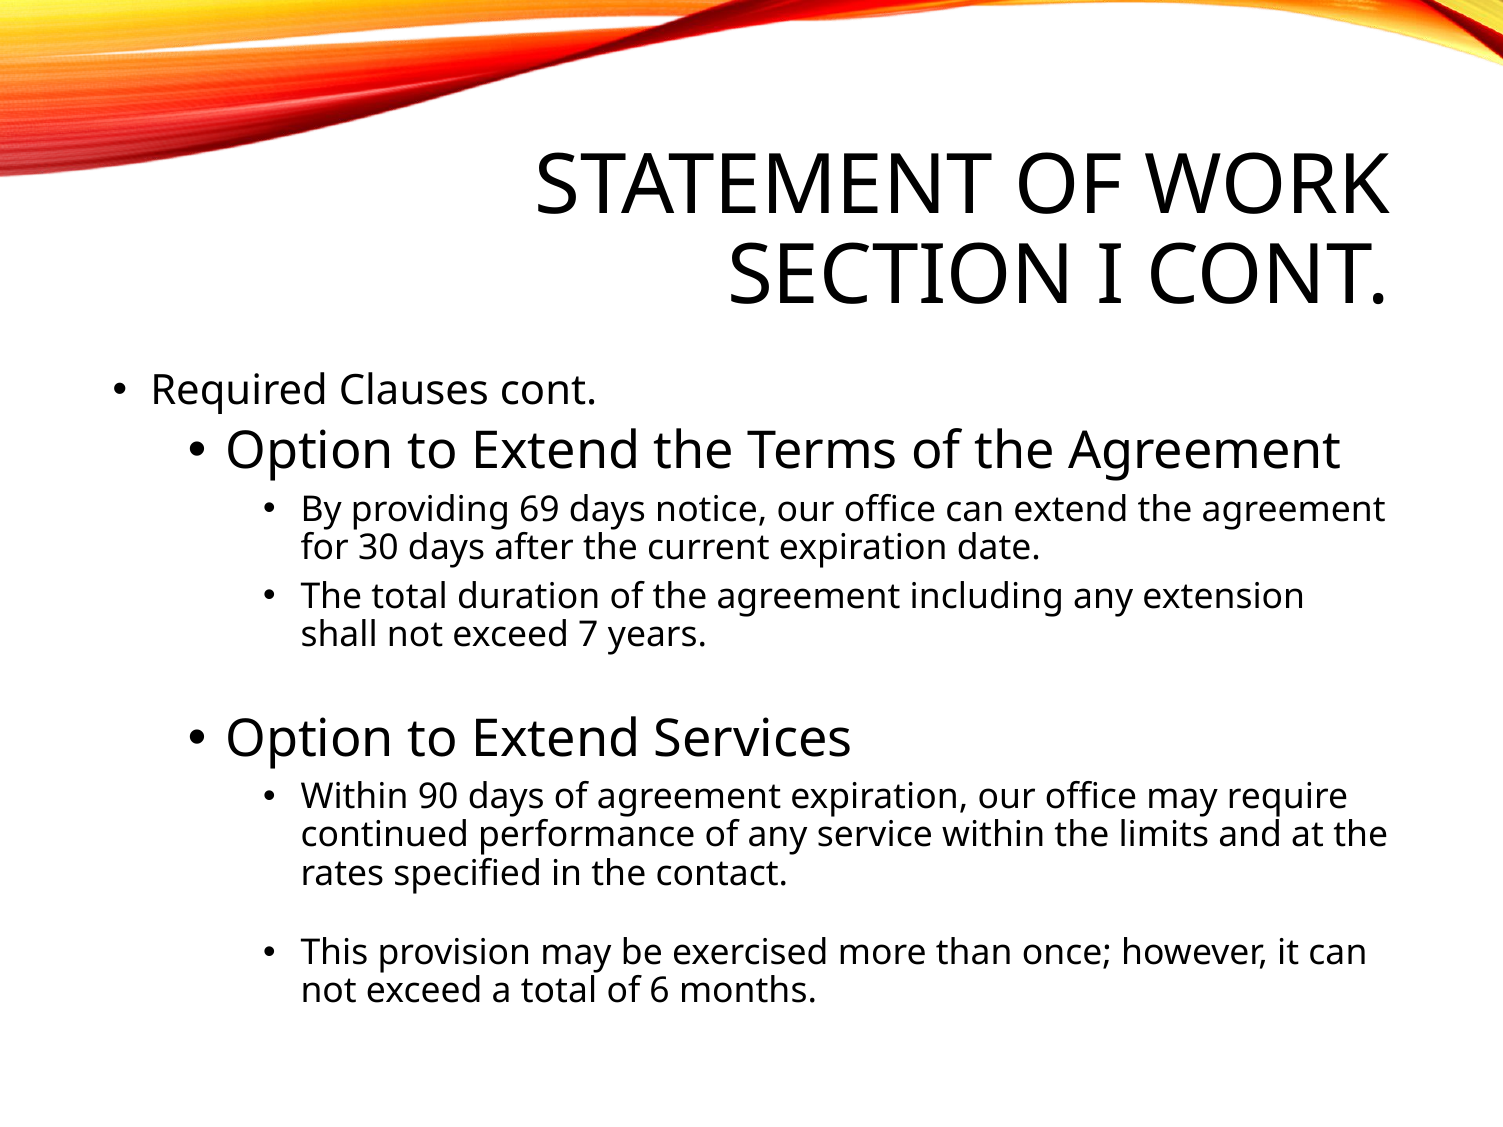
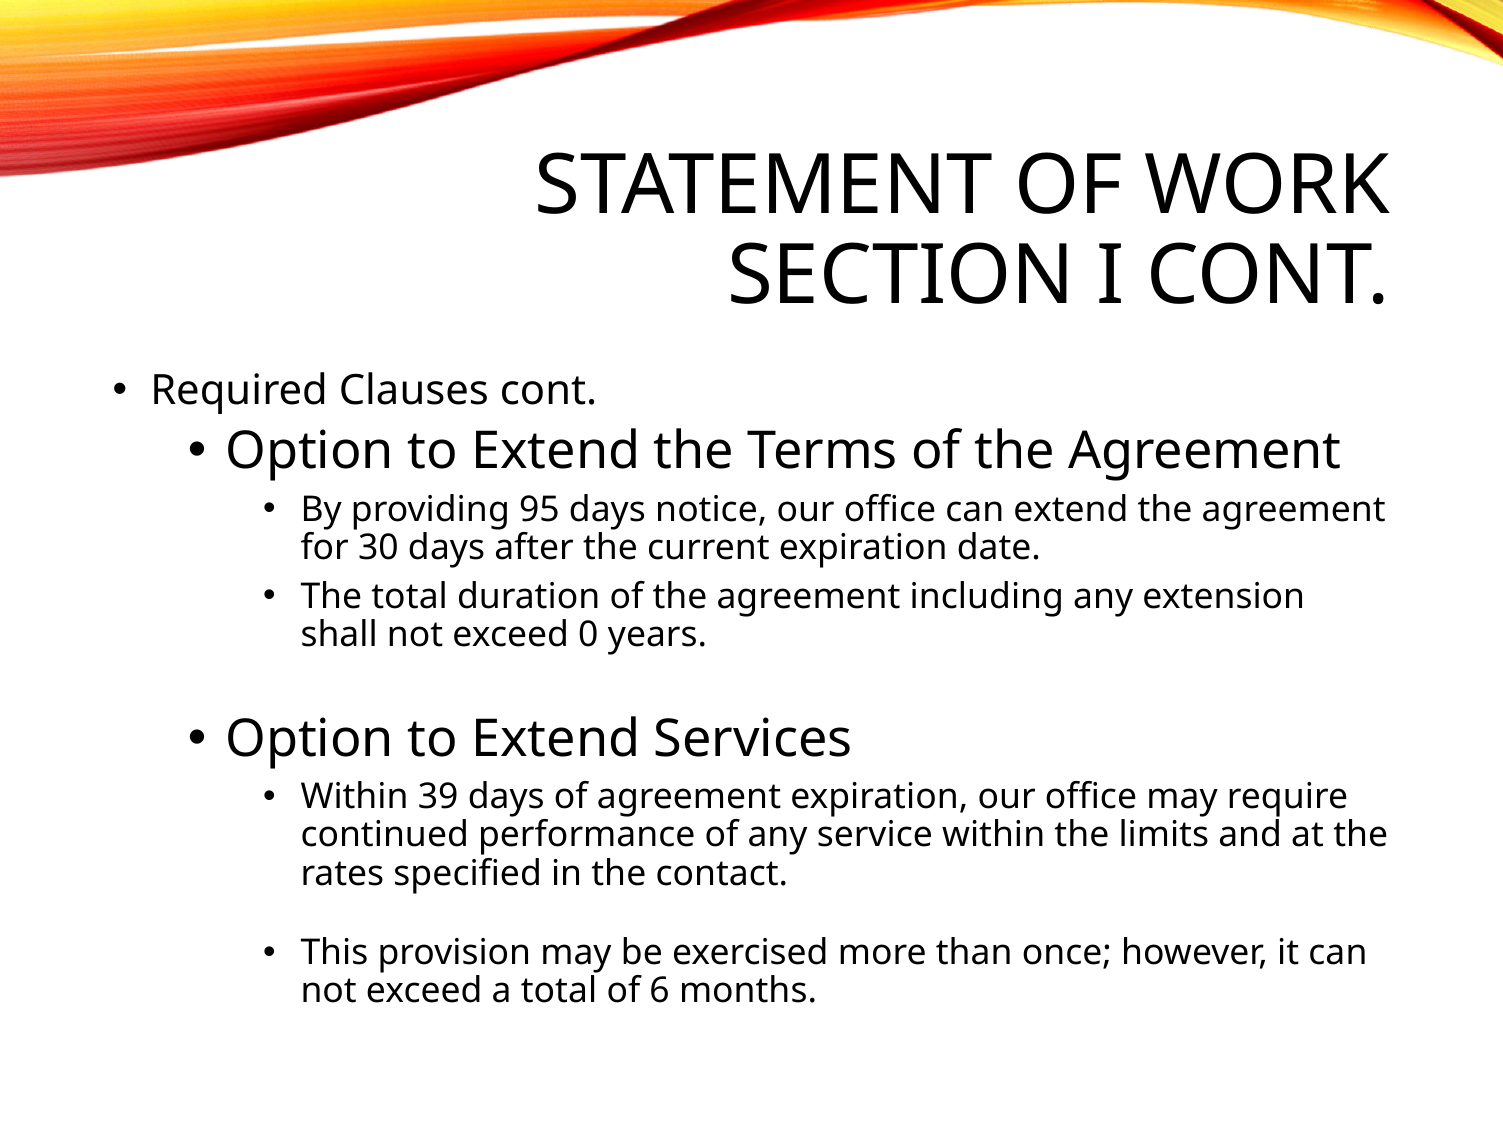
69: 69 -> 95
7: 7 -> 0
90: 90 -> 39
